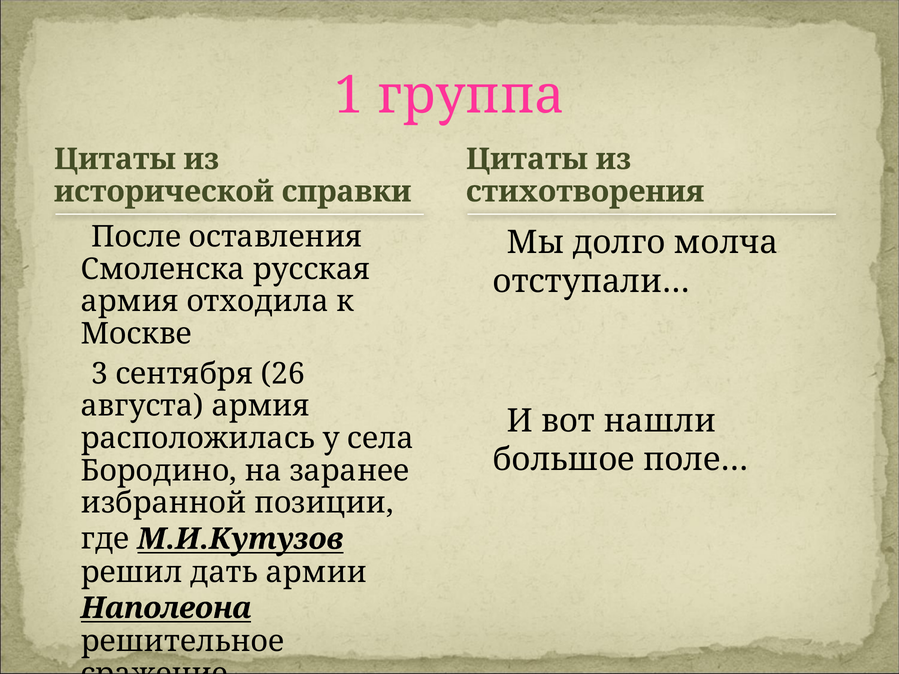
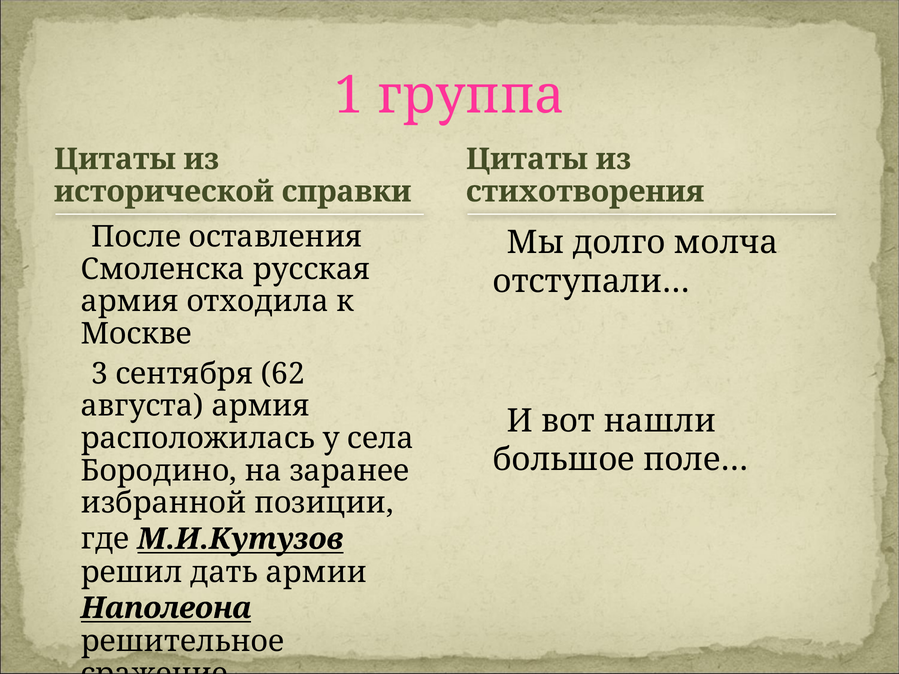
26: 26 -> 62
